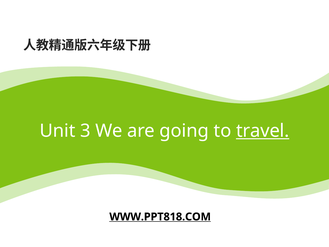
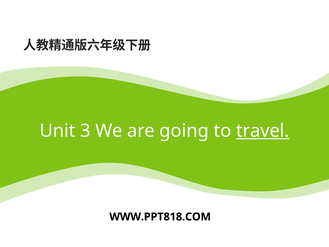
WWW.PPT818.COM underline: present -> none
